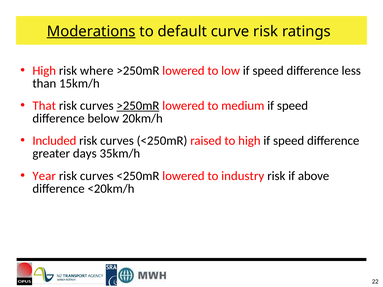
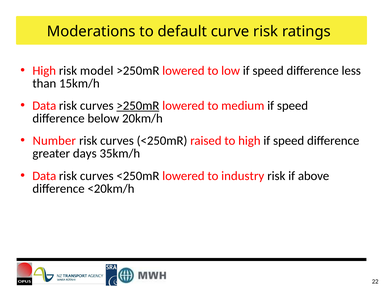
Moderations underline: present -> none
where: where -> model
That at (44, 106): That -> Data
Included: Included -> Number
Year at (44, 176): Year -> Data
